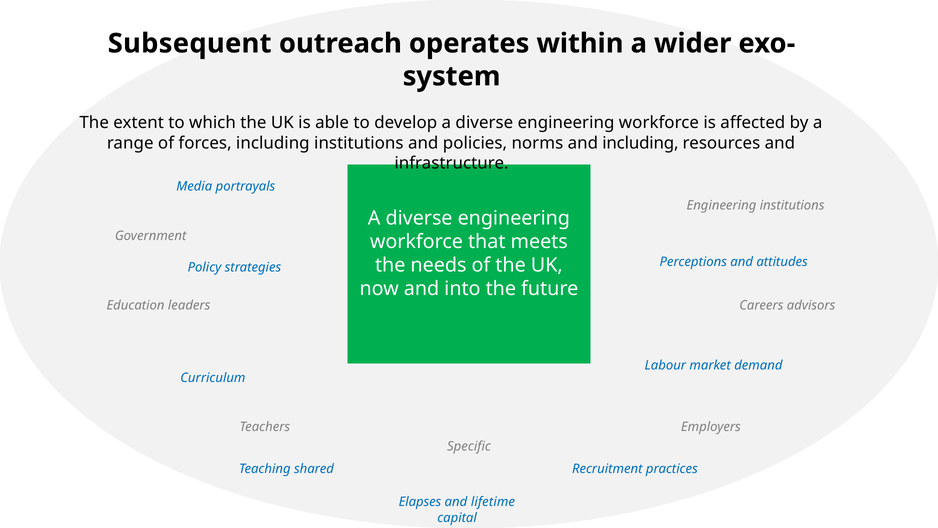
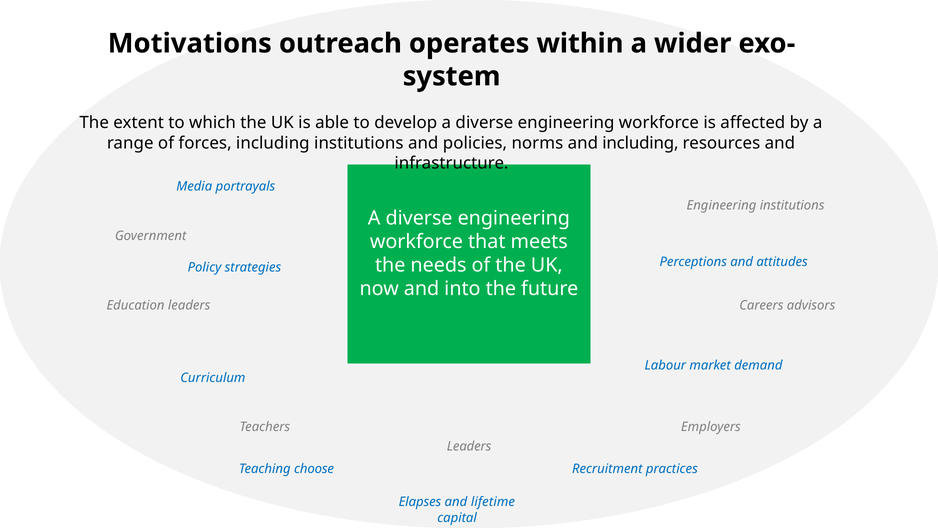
Subsequent: Subsequent -> Motivations
Specific at (469, 446): Specific -> Leaders
shared: shared -> choose
